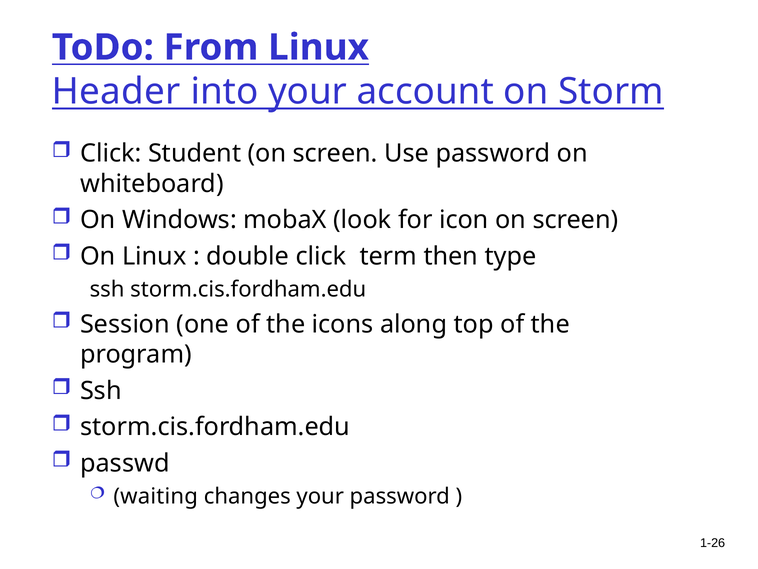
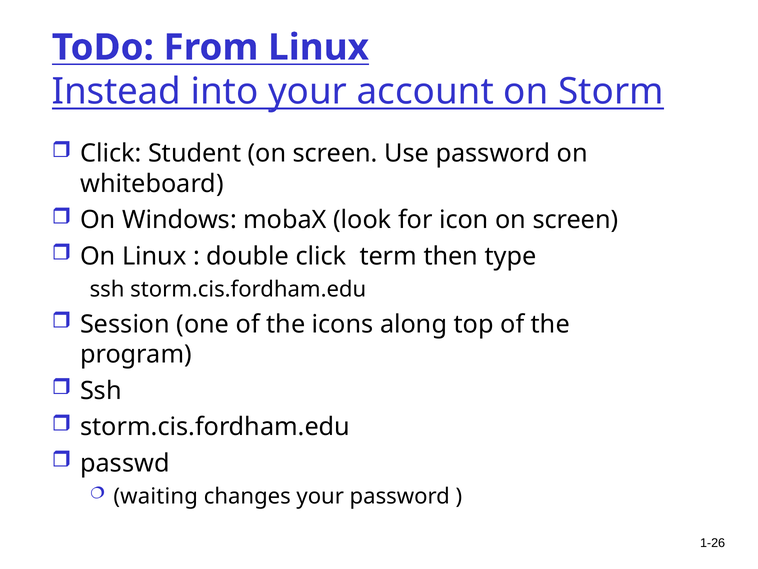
Header: Header -> Instead
